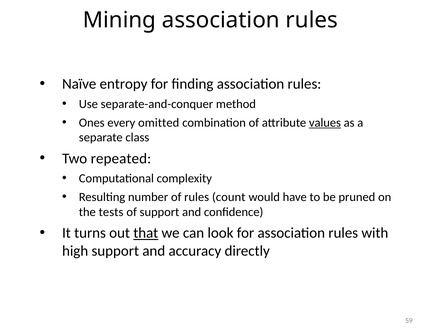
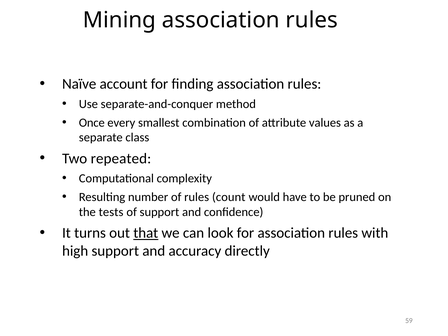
entropy: entropy -> account
Ones: Ones -> Once
omitted: omitted -> smallest
values underline: present -> none
